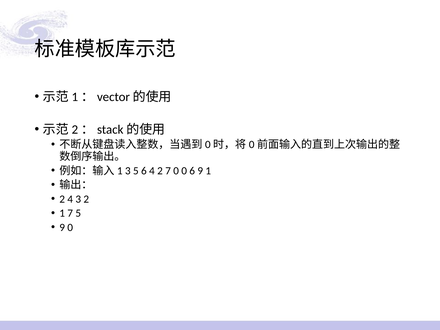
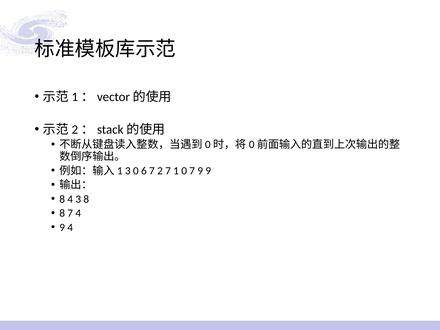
3 5: 5 -> 0
6 4: 4 -> 7
7 0: 0 -> 1
0 6: 6 -> 7
9 1: 1 -> 9
2 at (62, 199): 2 -> 8
3 2: 2 -> 8
1 at (62, 213): 1 -> 8
7 5: 5 -> 4
9 0: 0 -> 4
